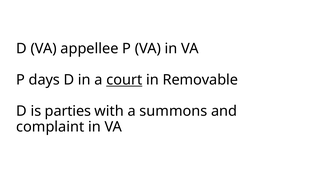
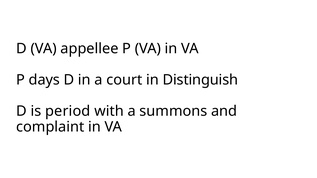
court underline: present -> none
Removable: Removable -> Distinguish
parties: parties -> period
